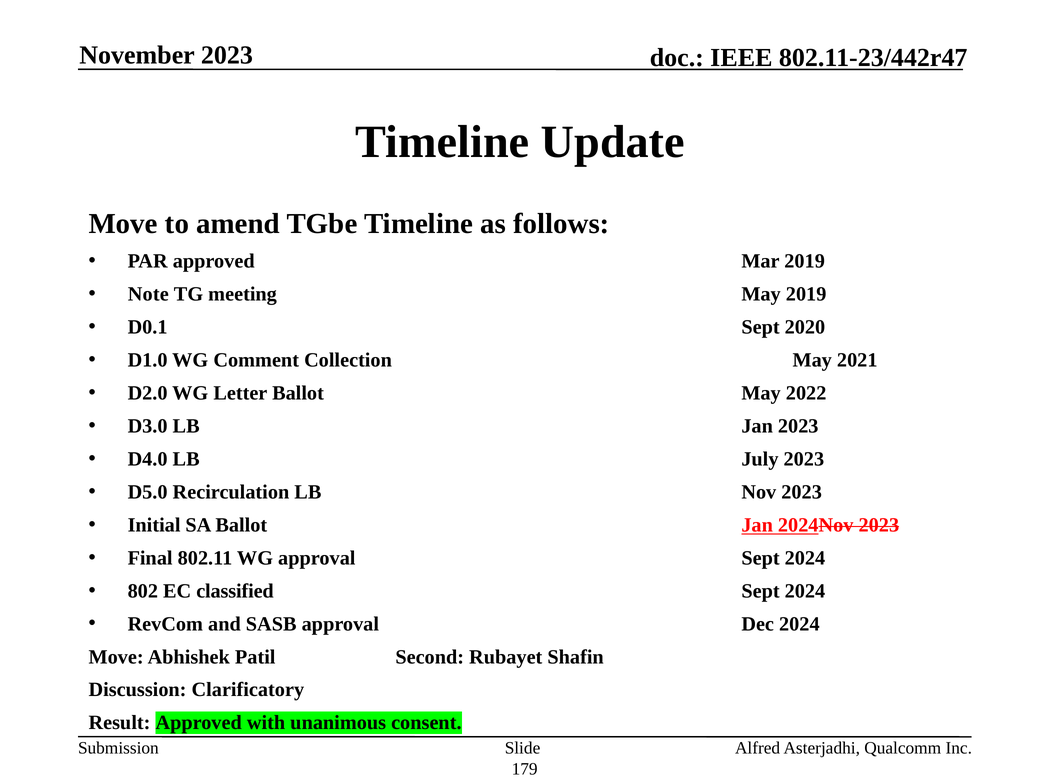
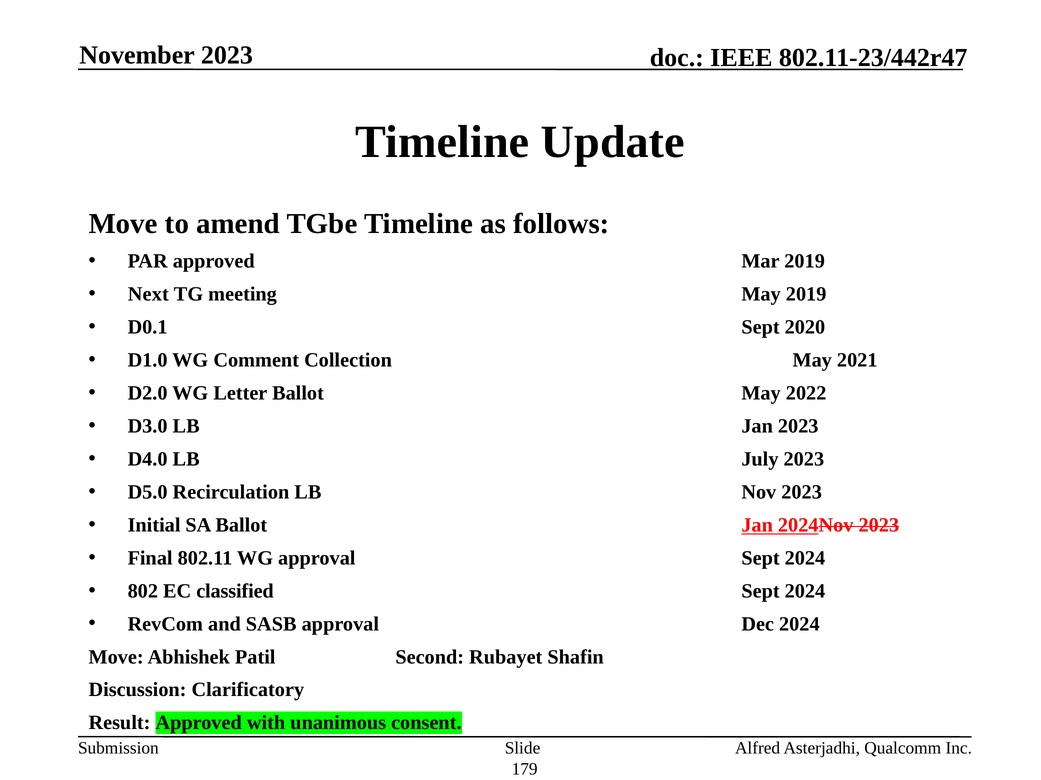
Note: Note -> Next
